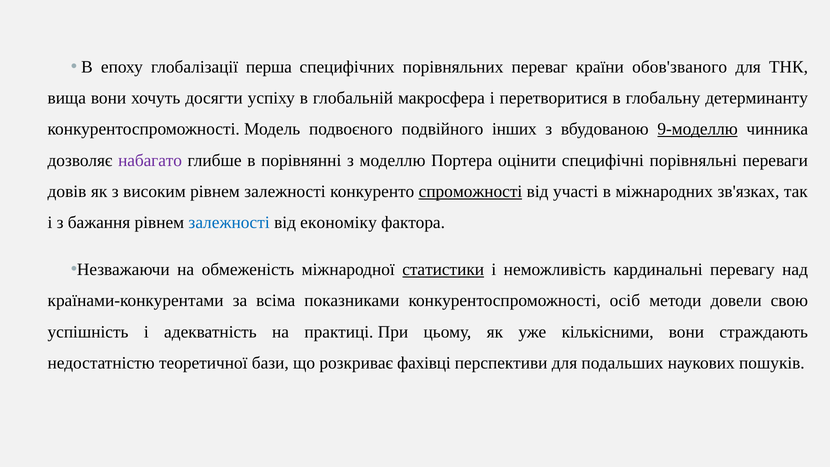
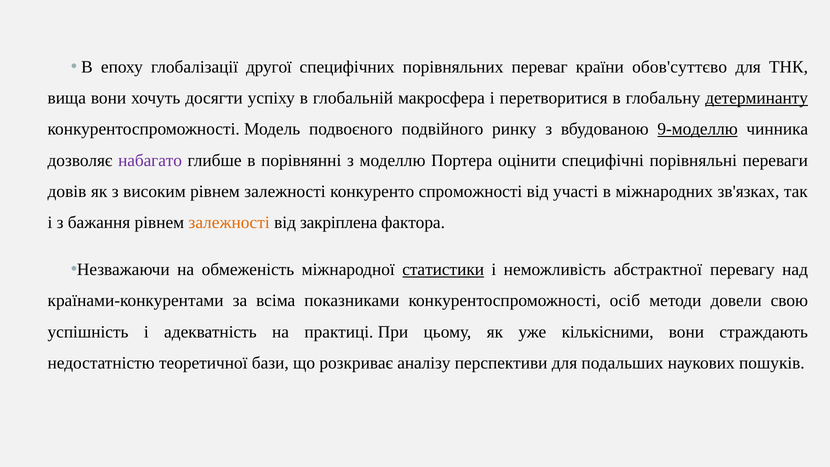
перша: перша -> другої
обов'званого: обов'званого -> обов'суттєво
детерминанту underline: none -> present
інших: інших -> ринку
спроможності underline: present -> none
залежності at (229, 223) colour: blue -> orange
економіку: економіку -> закріплена
кардинальні: кардинальні -> абстрактної
фахівці: фахівці -> аналізу
